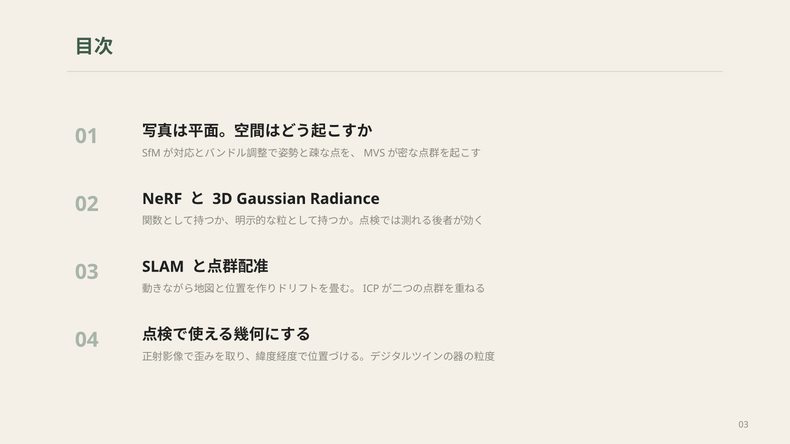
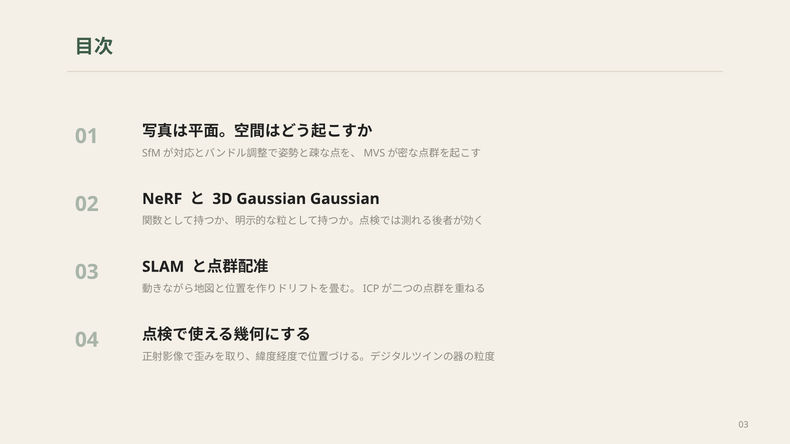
Gaussian Radiance: Radiance -> Gaussian
